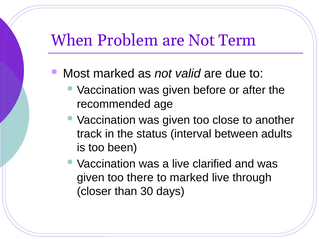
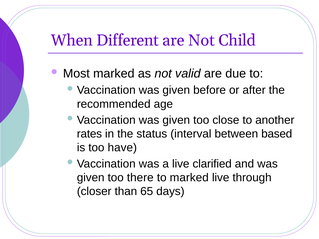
Problem: Problem -> Different
Term: Term -> Child
track: track -> rates
adults: adults -> based
been: been -> have
30: 30 -> 65
